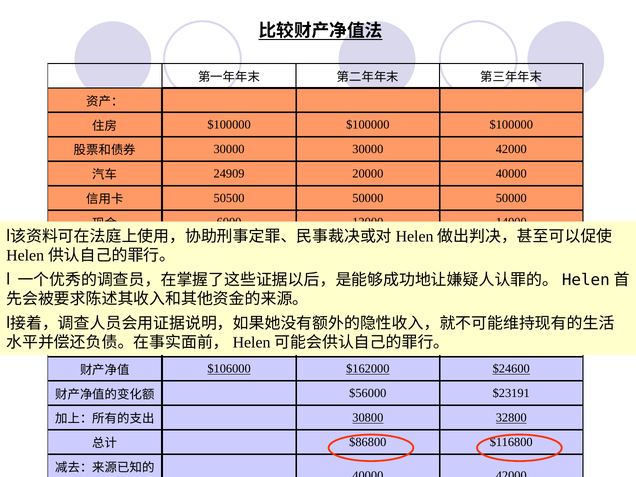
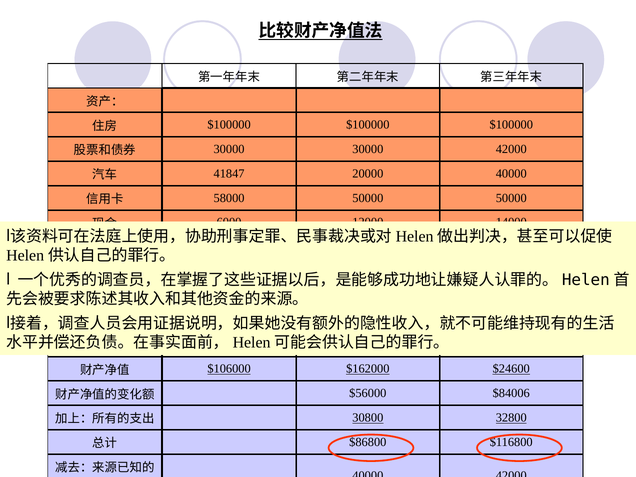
24909: 24909 -> 41847
50500: 50500 -> 58000
$23191: $23191 -> $84006
